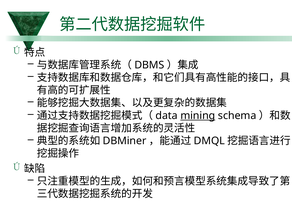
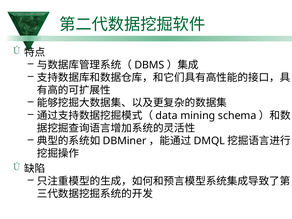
mining underline: present -> none
